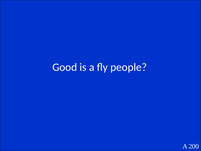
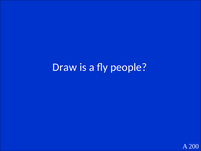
Good: Good -> Draw
